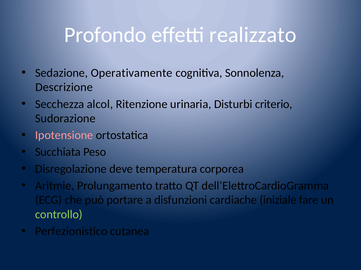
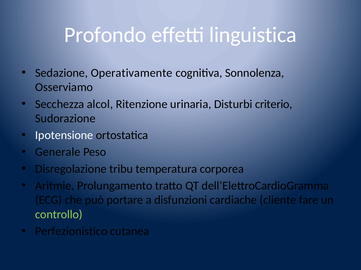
realizzato: realizzato -> linguistica
Descrizione: Descrizione -> Osserviamo
Ipotensione colour: pink -> white
Succhiata: Succhiata -> Generale
deve: deve -> tribu
iniziale: iniziale -> cliente
